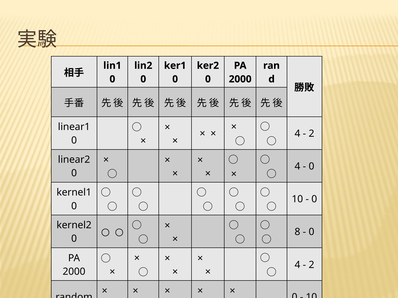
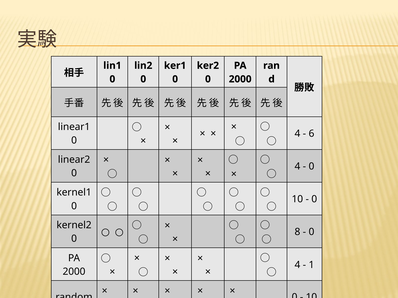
2 at (311, 134): 2 -> 6
2 at (311, 265): 2 -> 1
